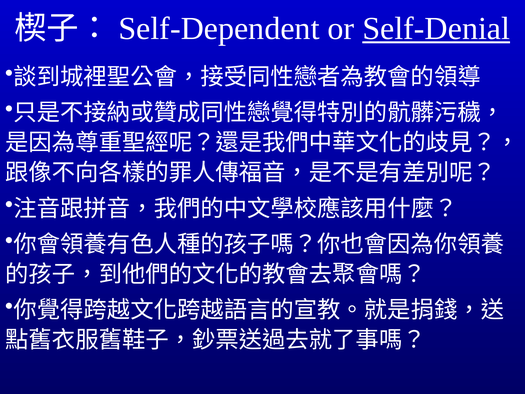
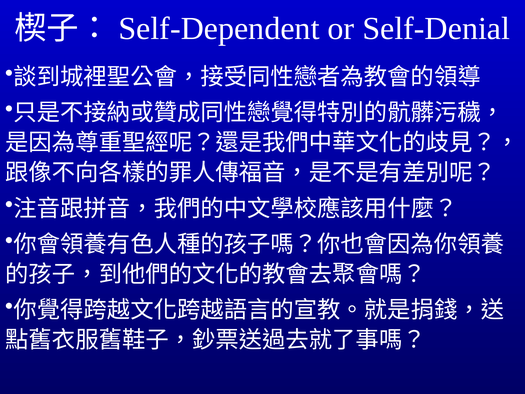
Self-Denial underline: present -> none
